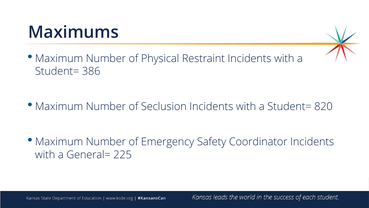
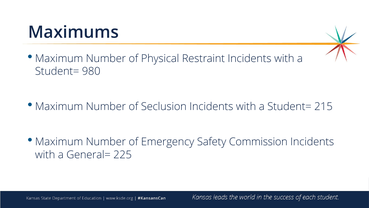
386: 386 -> 980
820: 820 -> 215
Coordinator: Coordinator -> Commission
